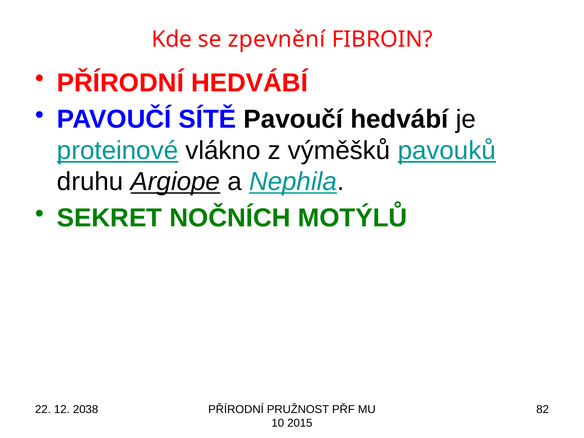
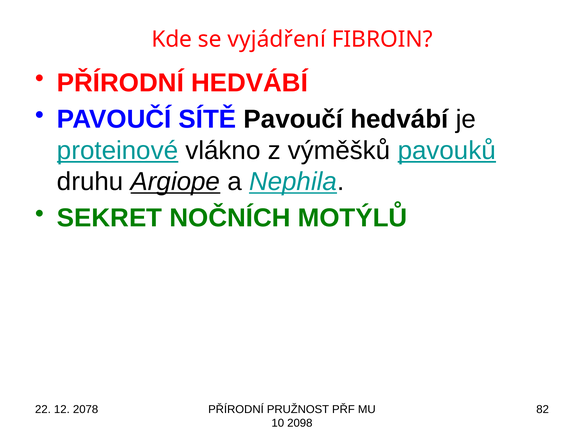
zpevnění: zpevnění -> vyjádření
2038: 2038 -> 2078
2015: 2015 -> 2098
